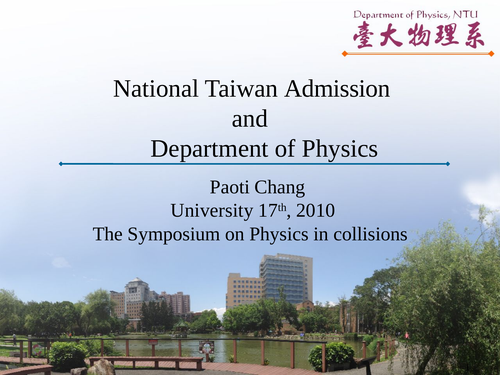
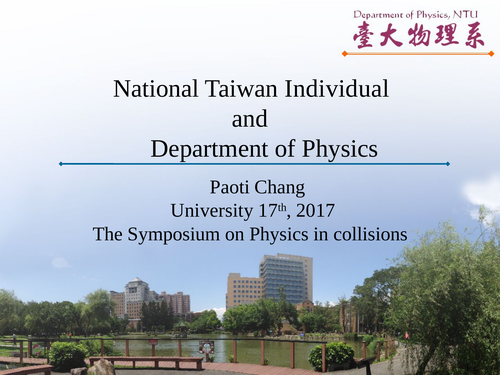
Admission: Admission -> Individual
2010: 2010 -> 2017
